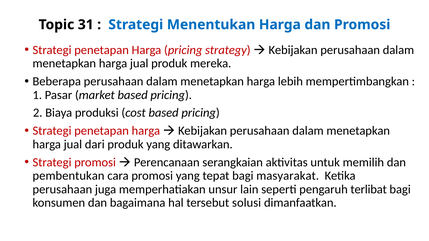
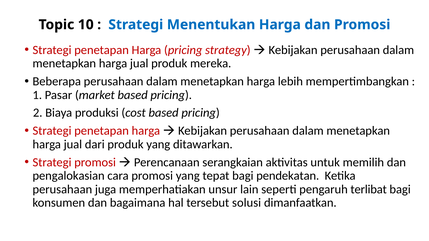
31: 31 -> 10
pembentukan: pembentukan -> pengalokasian
masyarakat: masyarakat -> pendekatan
